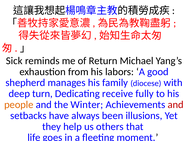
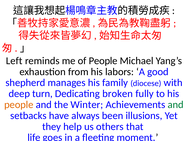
Sick: Sick -> Left
of Return: Return -> People
receive: receive -> broken
and at (176, 105) colour: red -> green
